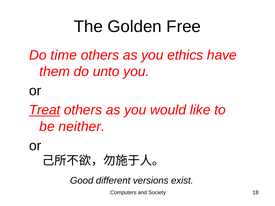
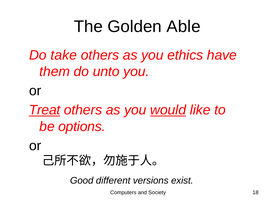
Free: Free -> Able
time: time -> take
would underline: none -> present
neither: neither -> options
